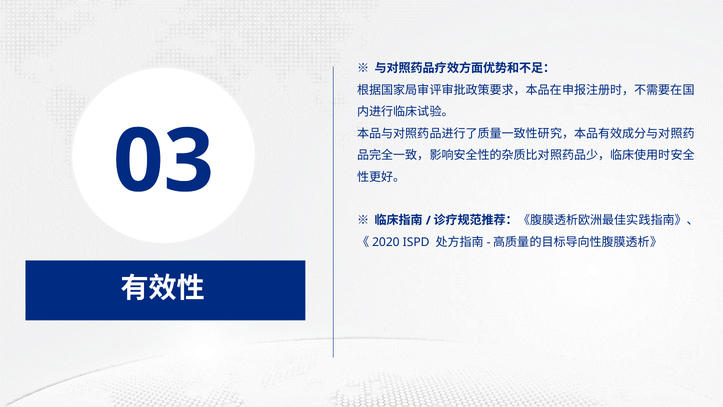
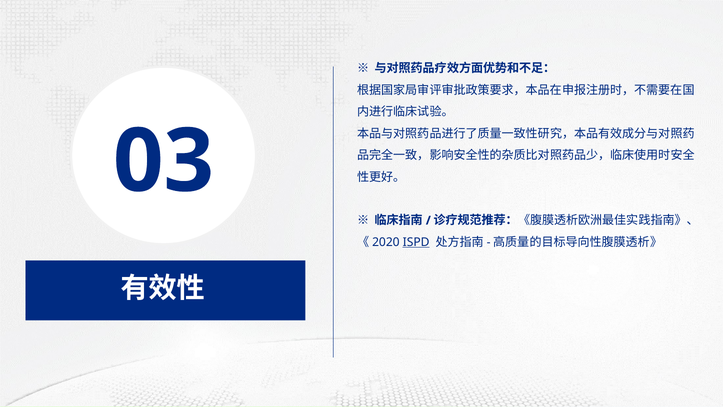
ISPD underline: none -> present
